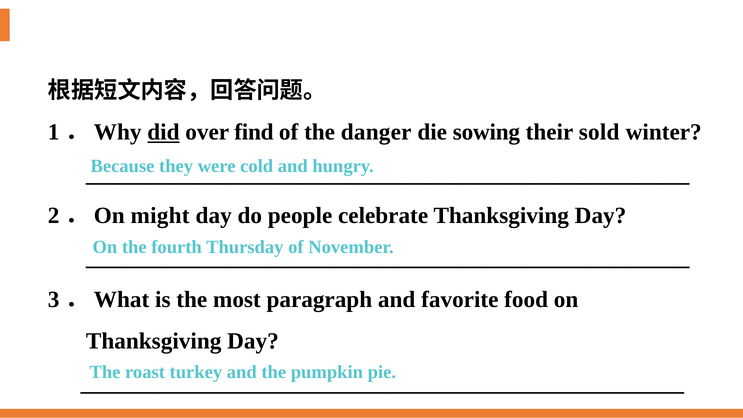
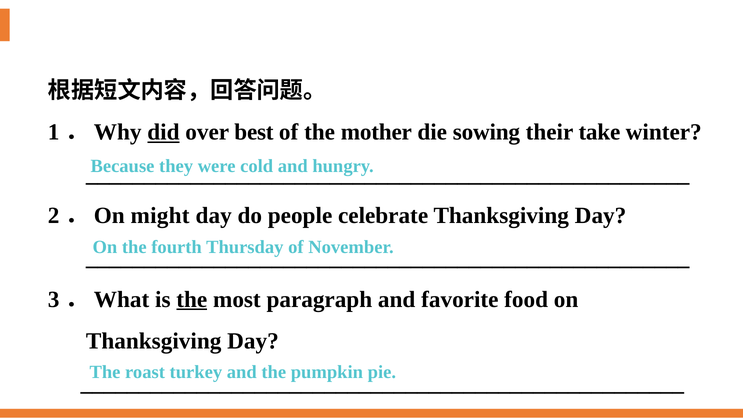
find: find -> best
danger: danger -> mother
sold: sold -> take
the at (192, 299) underline: none -> present
